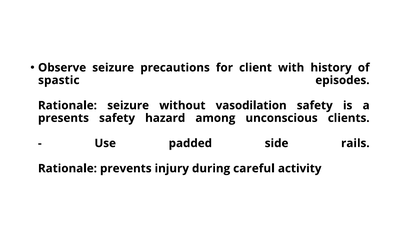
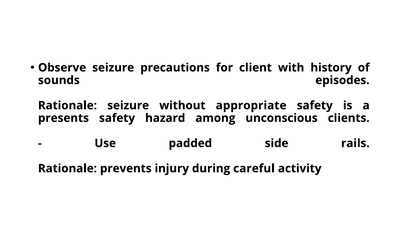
spastic: spastic -> sounds
vasodilation: vasodilation -> appropriate
